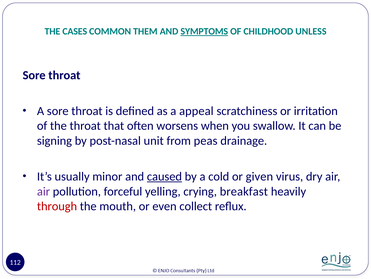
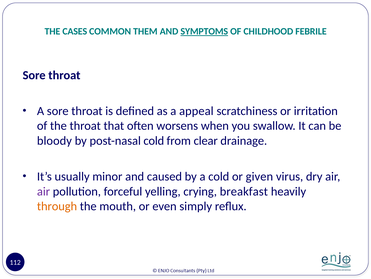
UNLESS: UNLESS -> FEBRILE
signing: signing -> bloody
post-nasal unit: unit -> cold
peas: peas -> clear
caused underline: present -> none
through colour: red -> orange
collect: collect -> simply
